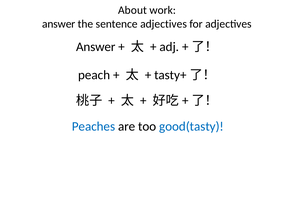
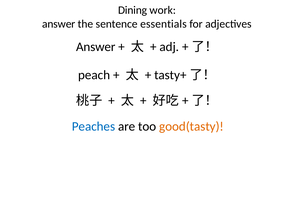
About: About -> Dining
sentence adjectives: adjectives -> essentials
good(tasty colour: blue -> orange
